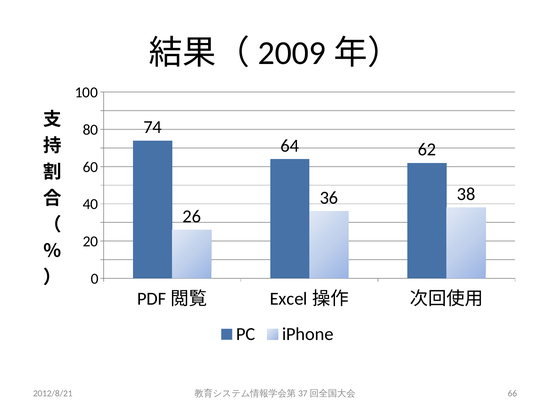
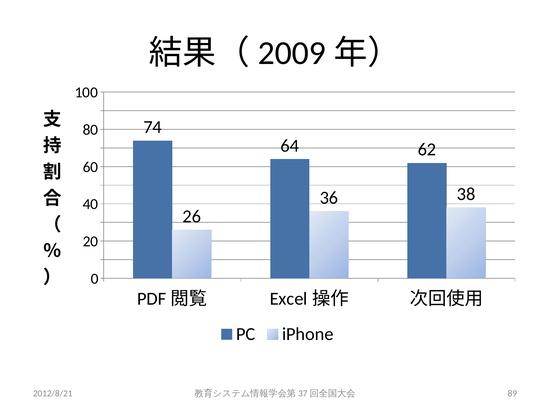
66: 66 -> 89
